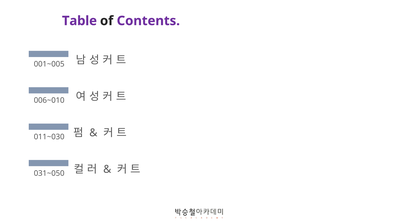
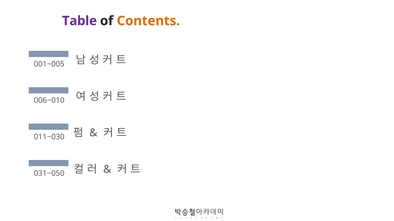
Contents colour: purple -> orange
